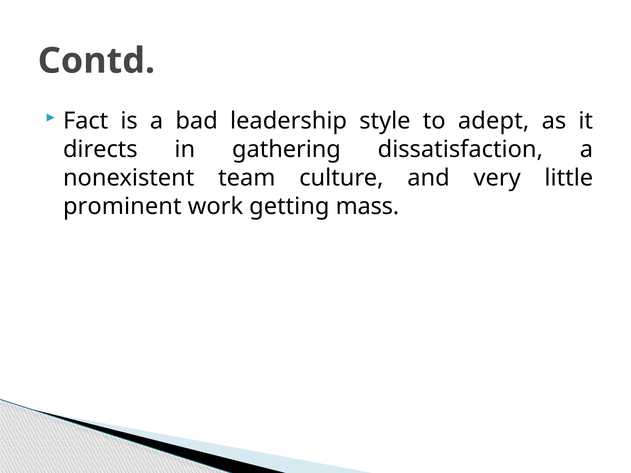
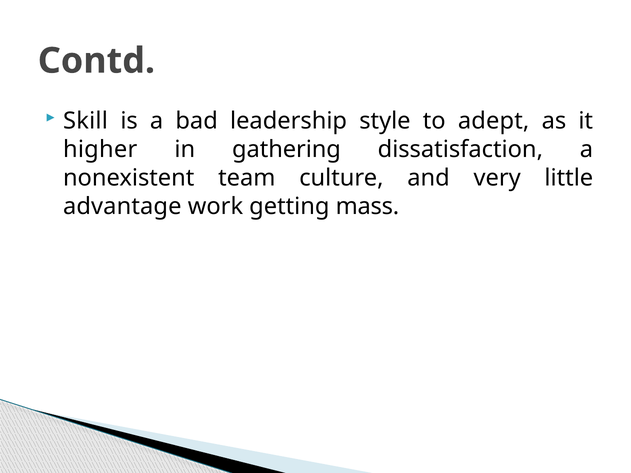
Fact: Fact -> Skill
directs: directs -> higher
prominent: prominent -> advantage
